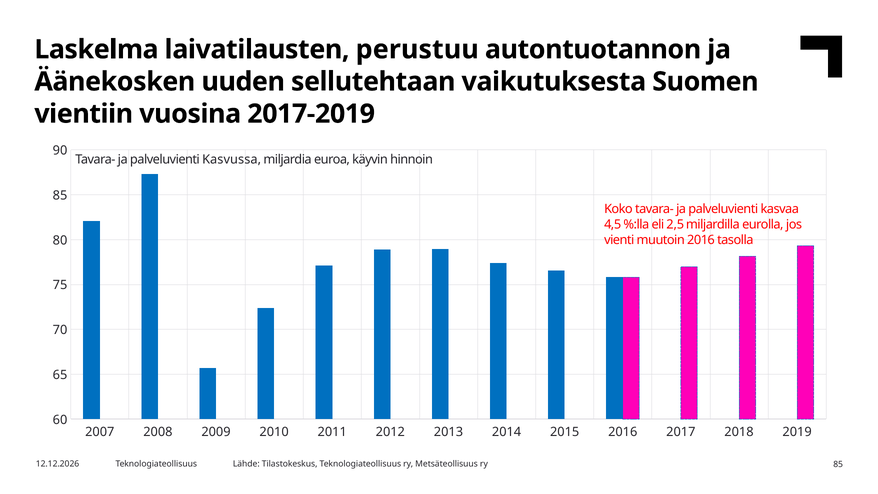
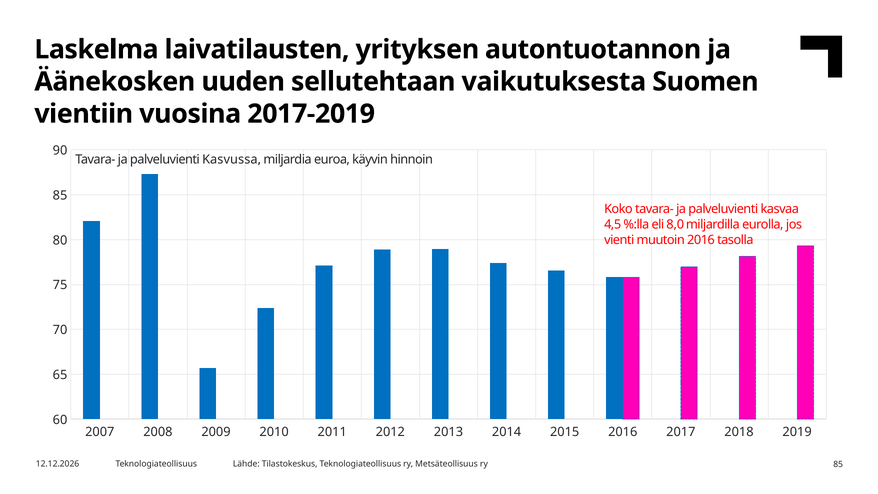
perustuu: perustuu -> yrityksen
2,5: 2,5 -> 8,0
